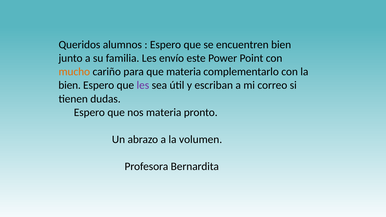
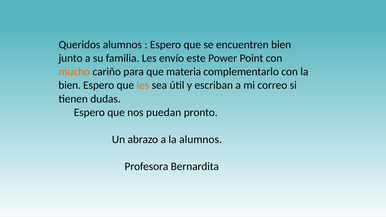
les at (143, 85) colour: purple -> orange
nos materia: materia -> puedan
la volumen: volumen -> alumnos
